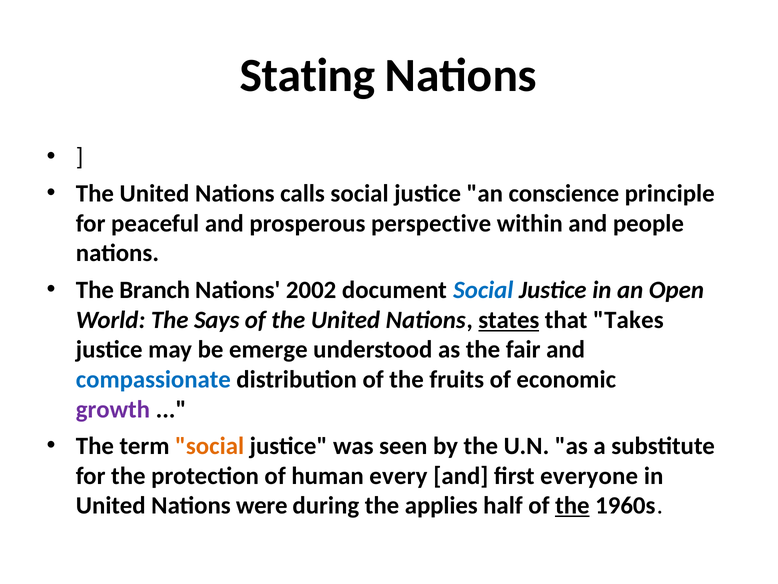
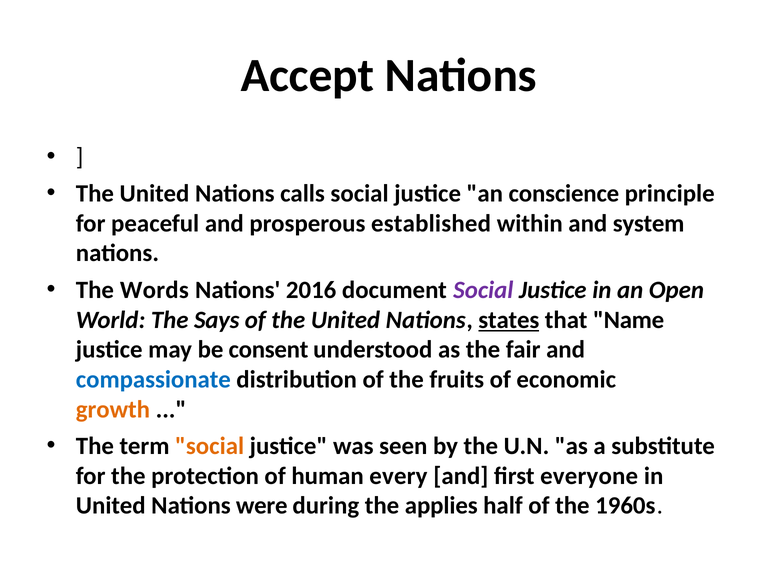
Stating: Stating -> Accept
perspective: perspective -> established
people: people -> system
Branch: Branch -> Words
2002: 2002 -> 2016
Social at (483, 290) colour: blue -> purple
Takes: Takes -> Name
emerge: emerge -> consent
growth colour: purple -> orange
the at (572, 505) underline: present -> none
